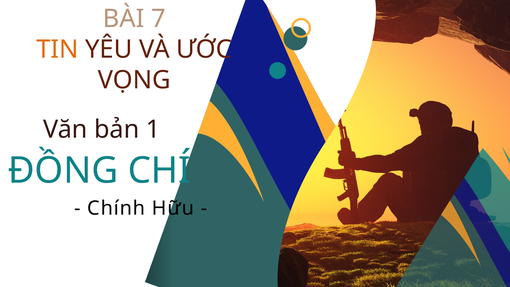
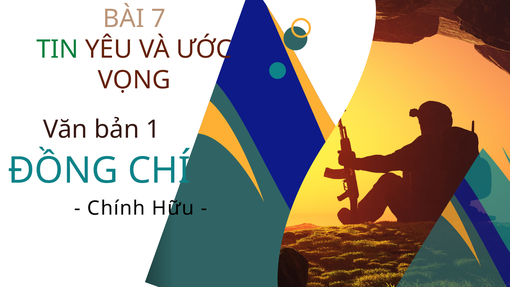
TIN colour: orange -> green
